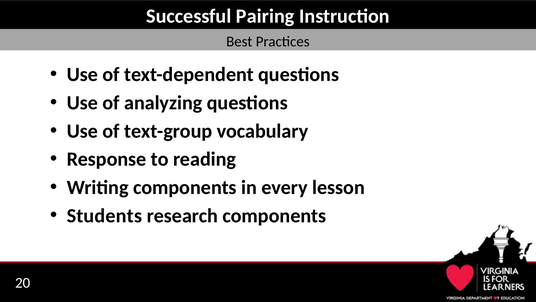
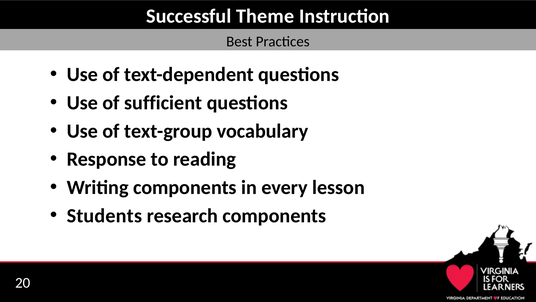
Pairing: Pairing -> Theme
analyzing: analyzing -> sufficient
